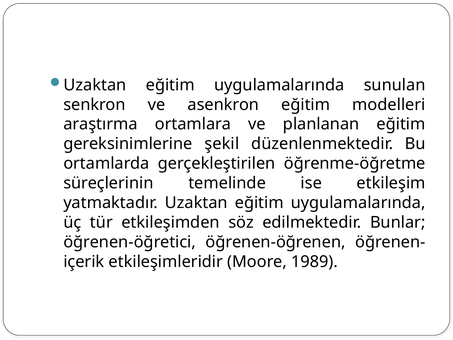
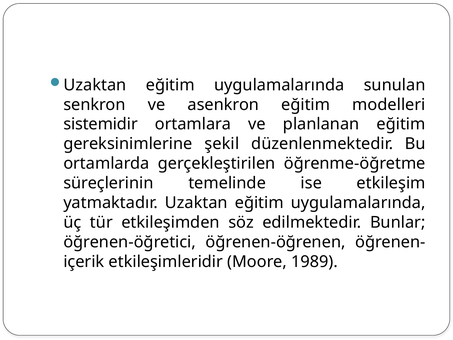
araştırma: araştırma -> sistemidir
